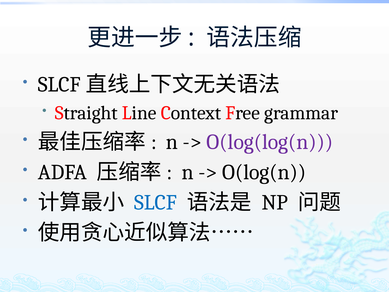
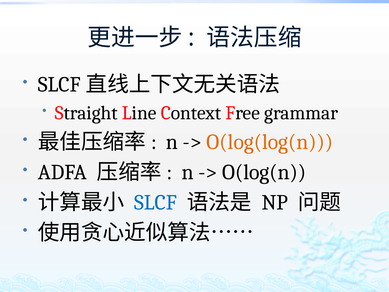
O(log(log(n colour: purple -> orange
